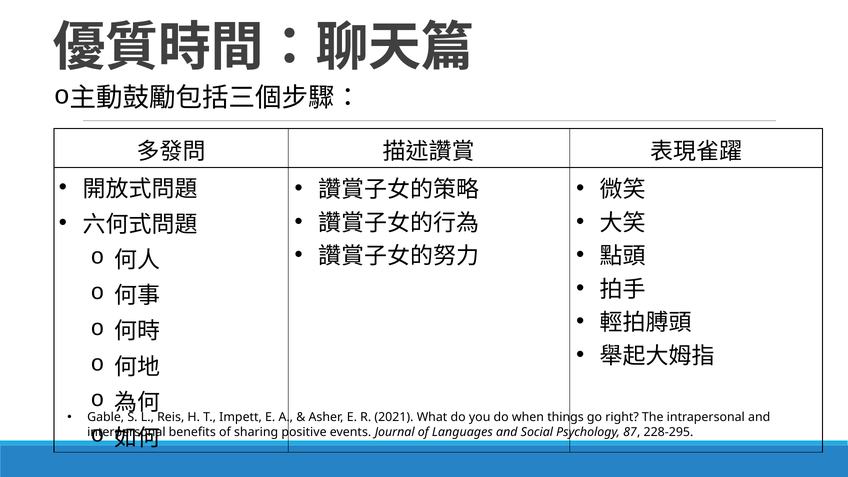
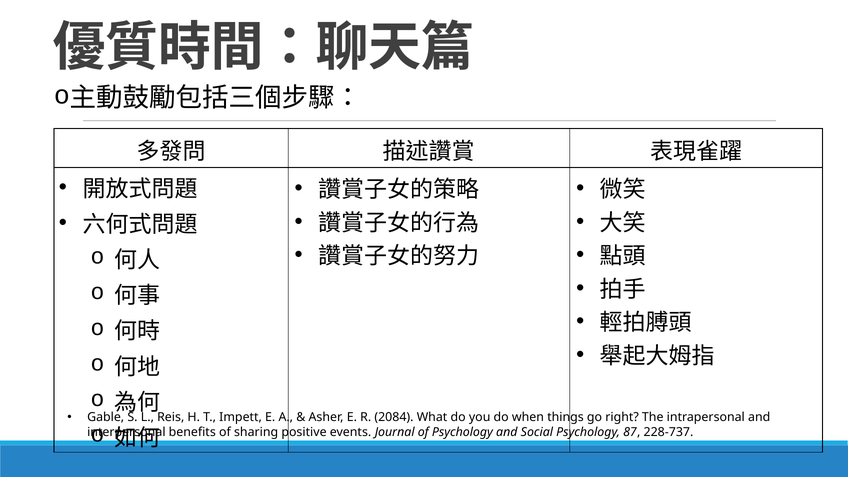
2021: 2021 -> 2084
of Languages: Languages -> Psychology
228-295: 228-295 -> 228-737
